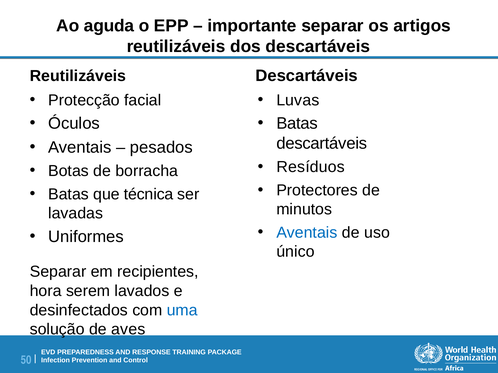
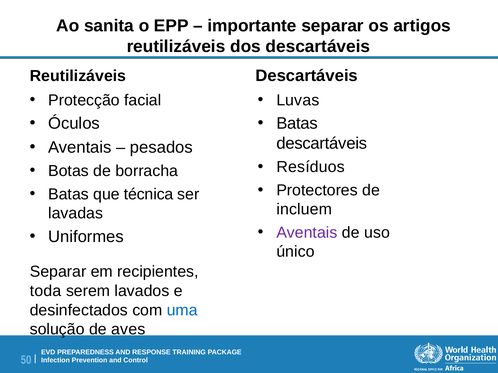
aguda: aguda -> sanita
minutos: minutos -> incluem
Aventais at (307, 233) colour: blue -> purple
hora: hora -> toda
